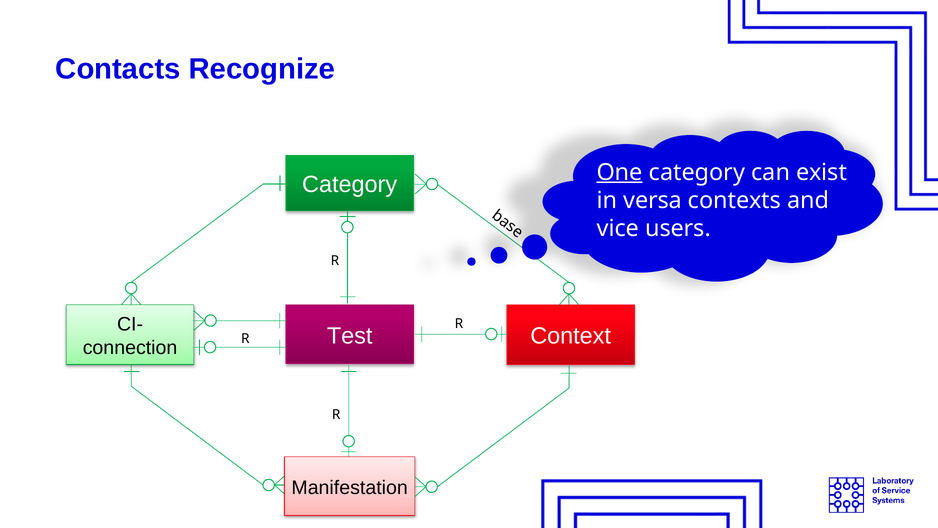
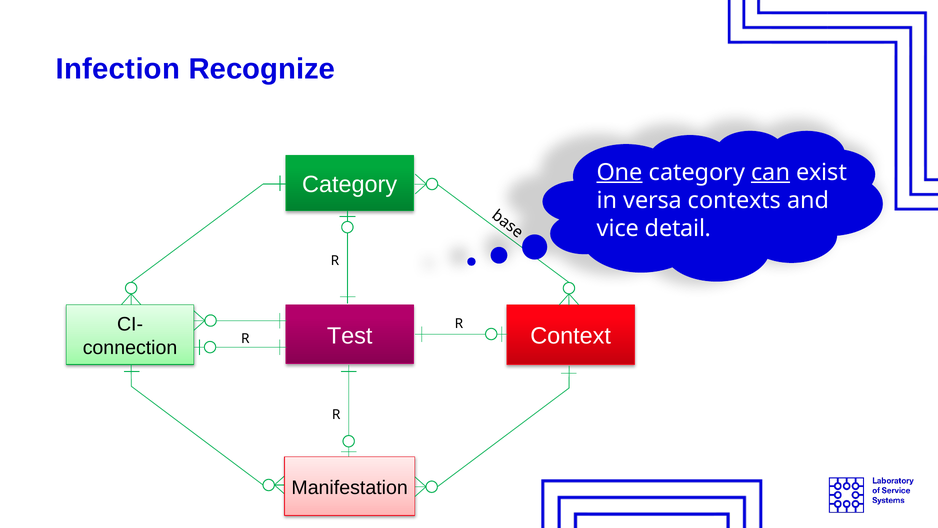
Contacts: Contacts -> Infection
can underline: none -> present
users: users -> detail
